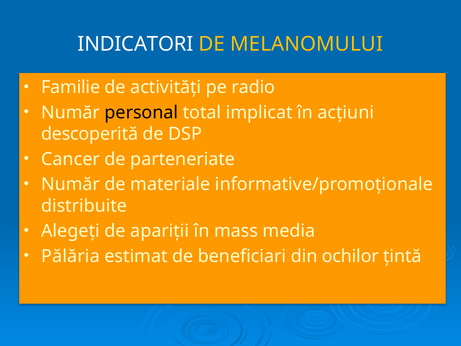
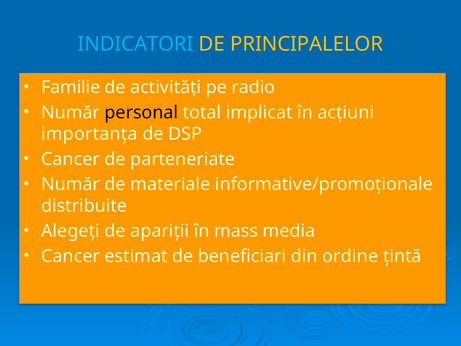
INDICATORI colour: white -> light blue
MELANOMULUI: MELANOMULUI -> PRINCIPALELOR
descoperită: descoperită -> importanţa
Pălăria at (70, 256): Pălăria -> Cancer
ochilor: ochilor -> ordine
